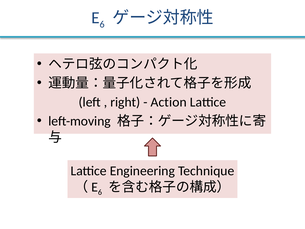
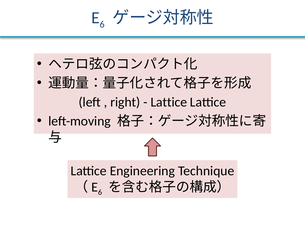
Action at (169, 102): Action -> Lattice
